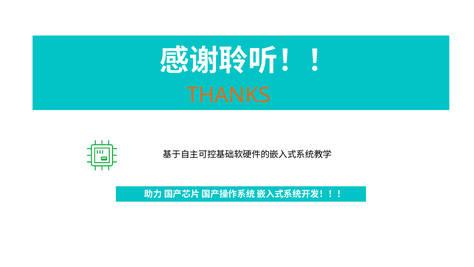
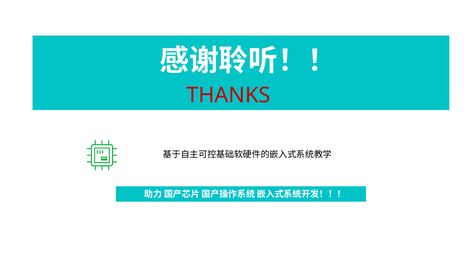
THANKS colour: orange -> red
